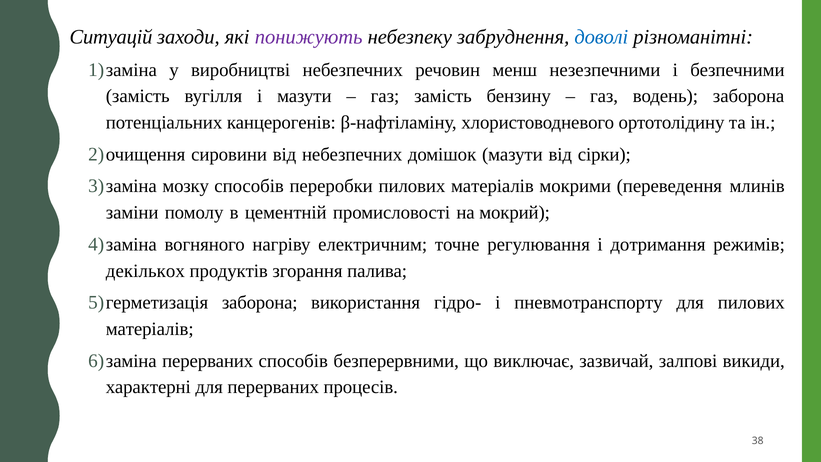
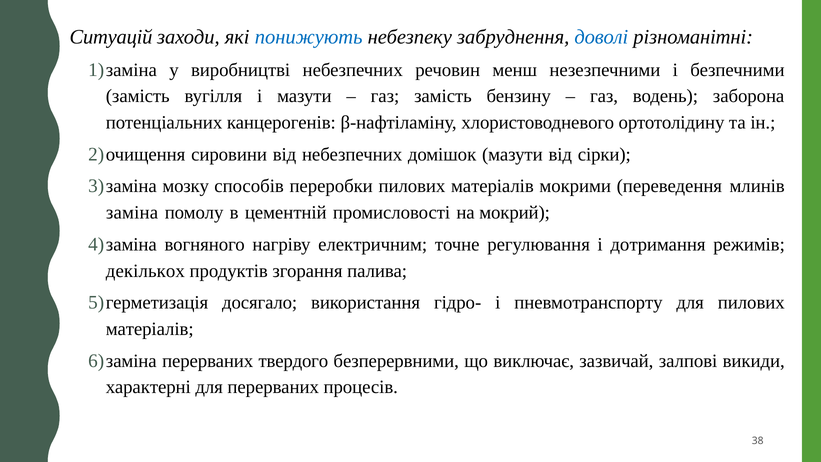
понижують colour: purple -> blue
заміни: заміни -> заміна
заборона at (260, 303): заборона -> досягало
перерваних способів: способів -> твердого
